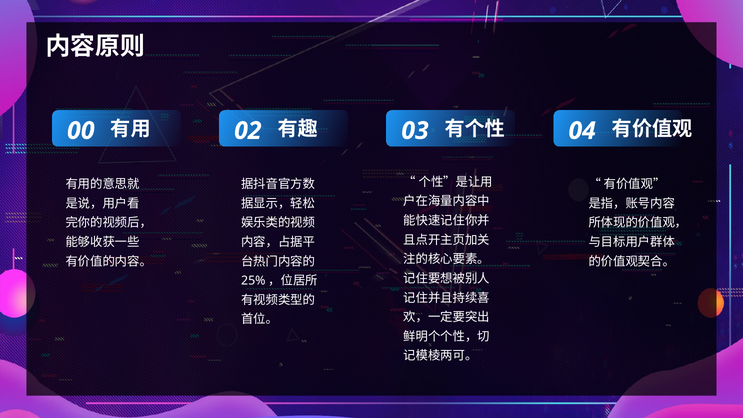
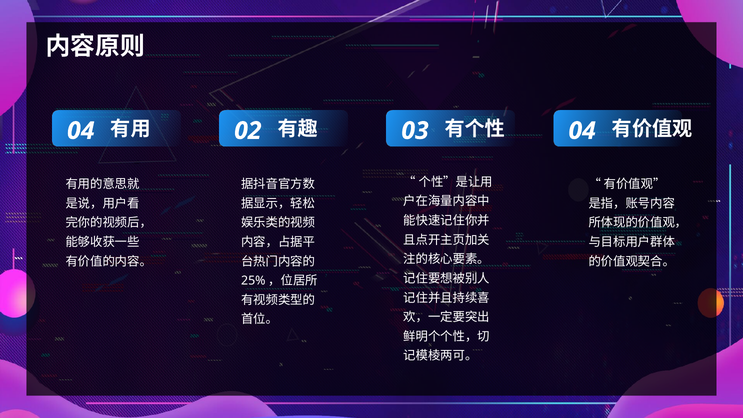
0 0: 0 -> 4
